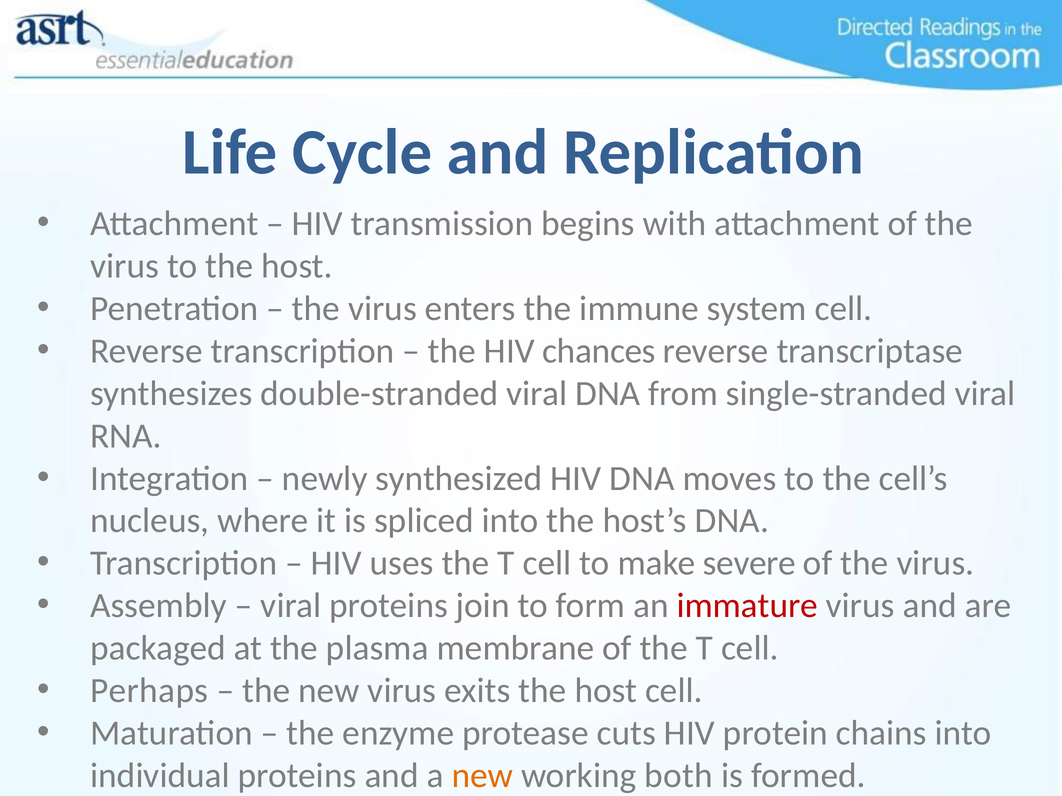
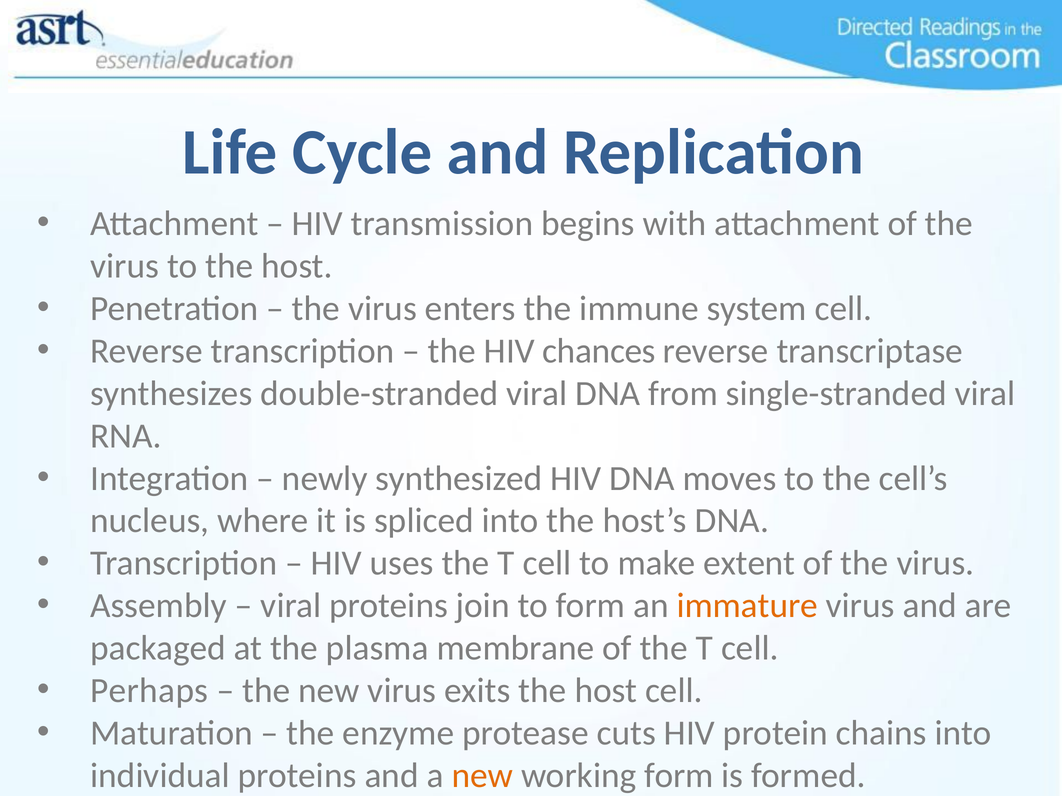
severe: severe -> extent
immature colour: red -> orange
working both: both -> form
